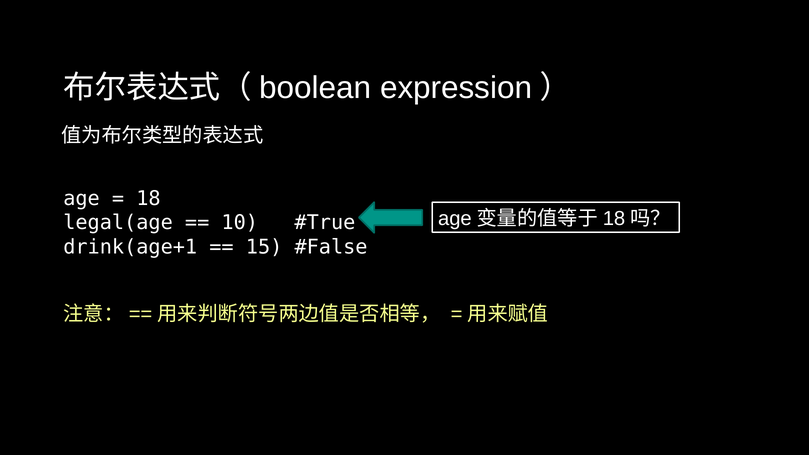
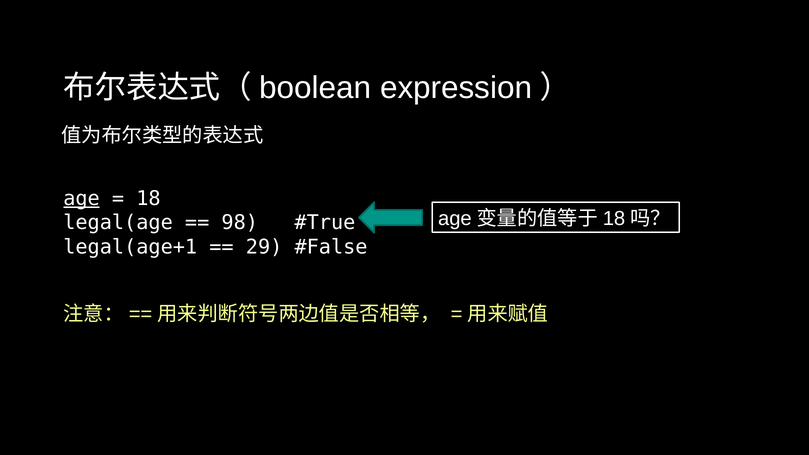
age underline: none -> present
10: 10 -> 98
drink(age+1: drink(age+1 -> legal(age+1
15: 15 -> 29
